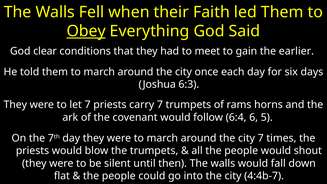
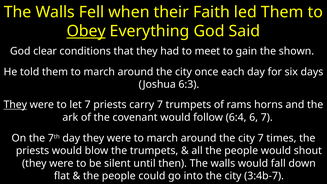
earlier: earlier -> shown
They at (15, 105) underline: none -> present
6 5: 5 -> 7
4:4b-7: 4:4b-7 -> 3:4b-7
